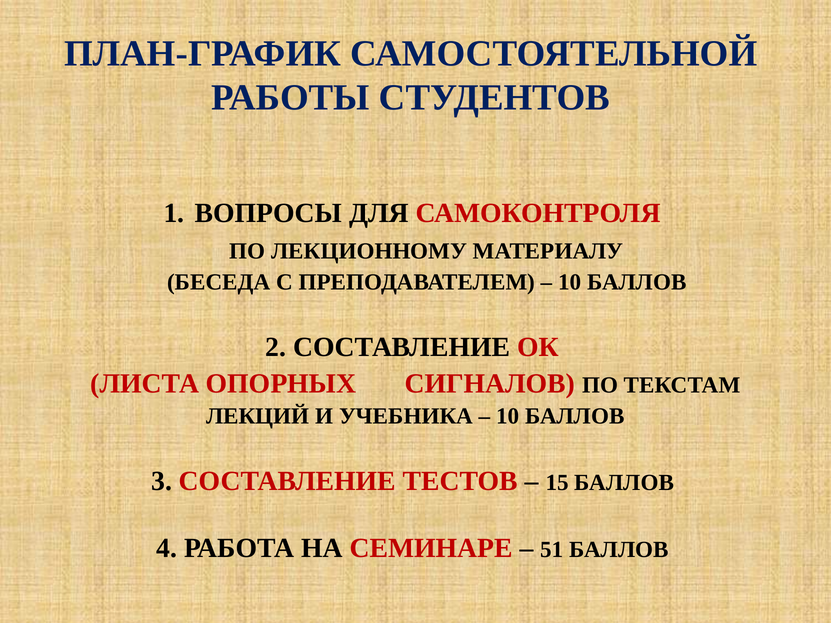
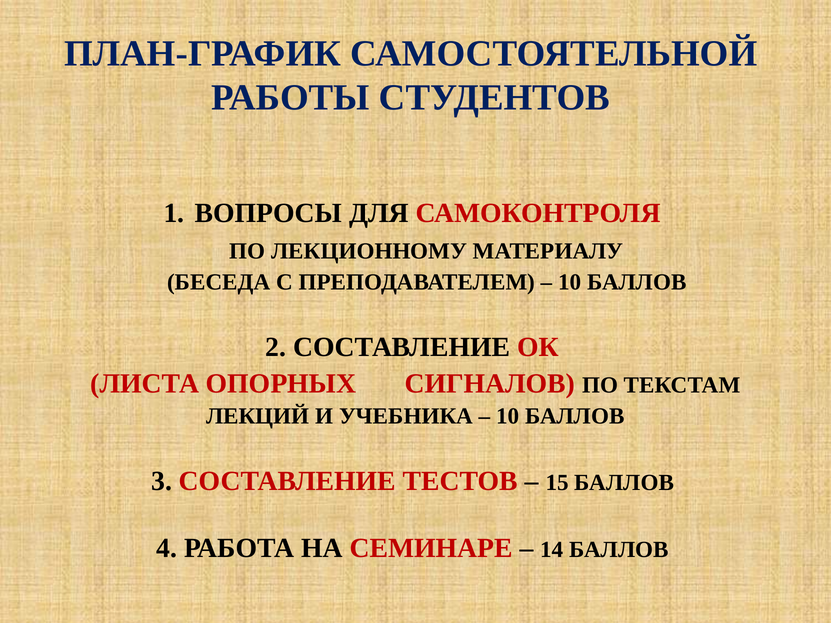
51: 51 -> 14
